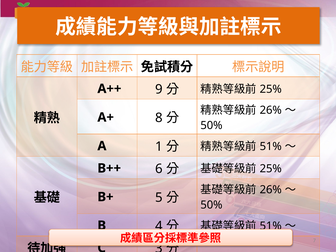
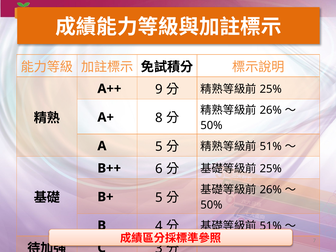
A 1: 1 -> 5
